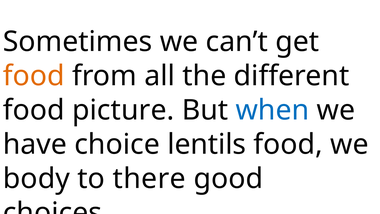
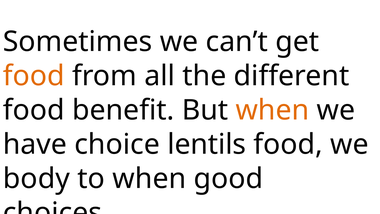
picture: picture -> benefit
when at (272, 110) colour: blue -> orange
to there: there -> when
